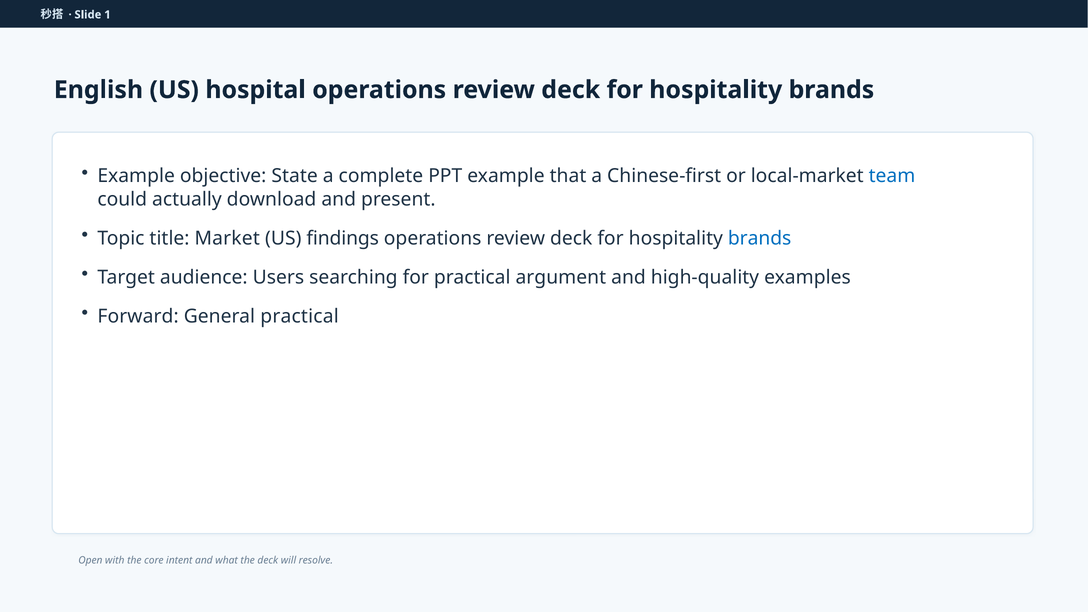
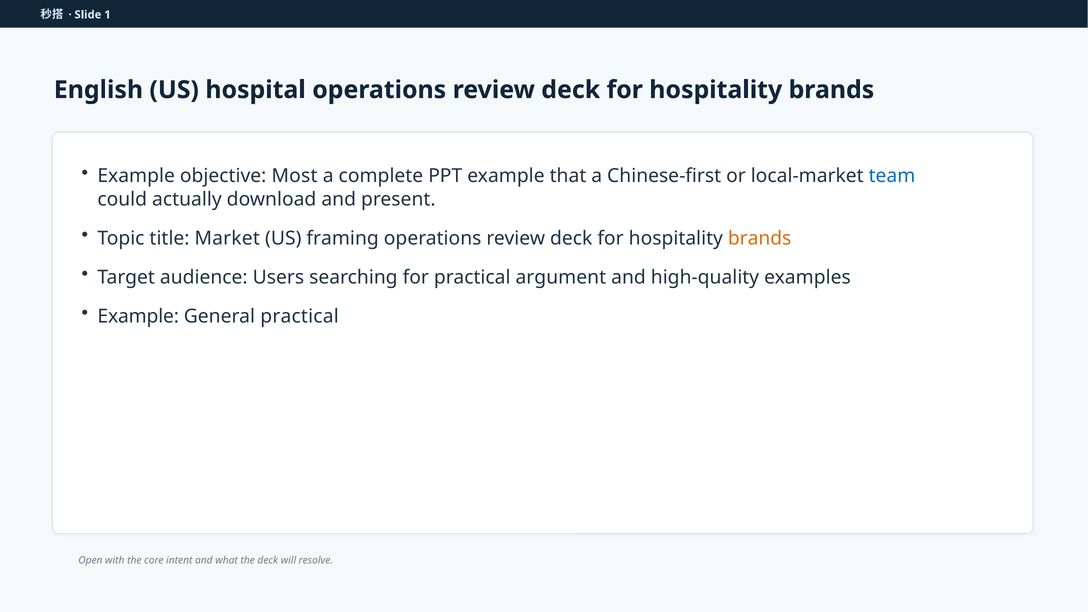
State: State -> Most
findings: findings -> framing
brands at (760, 238) colour: blue -> orange
Forward at (138, 316): Forward -> Example
